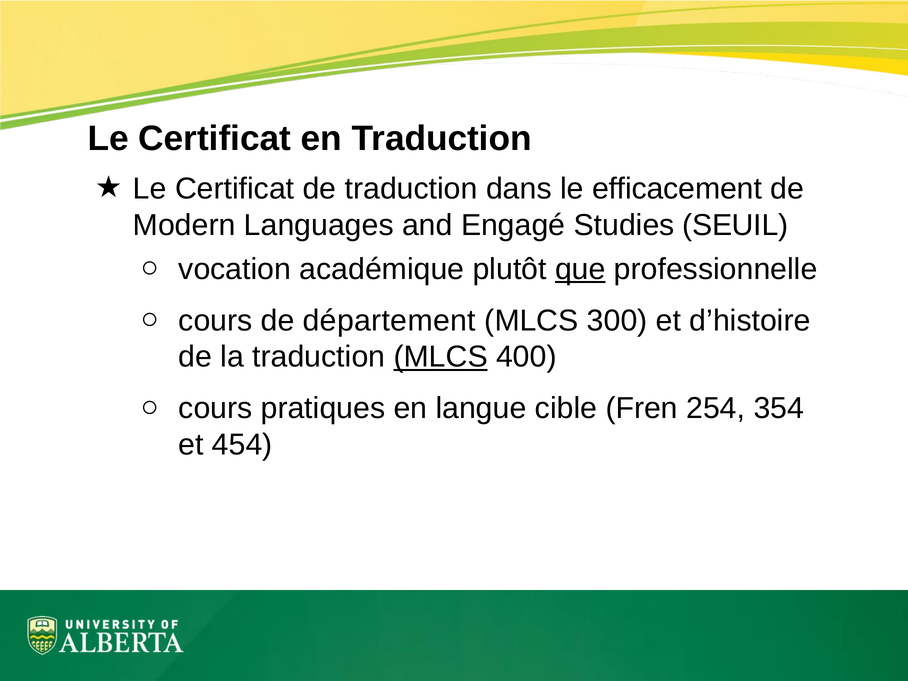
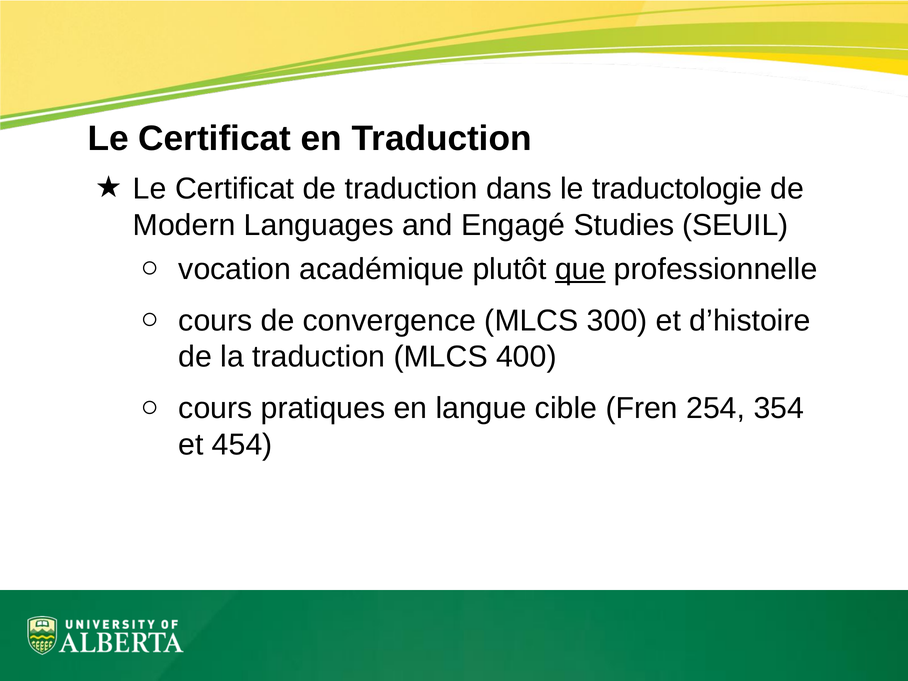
efficacement: efficacement -> traductologie
département: département -> convergence
MLCS at (441, 357) underline: present -> none
